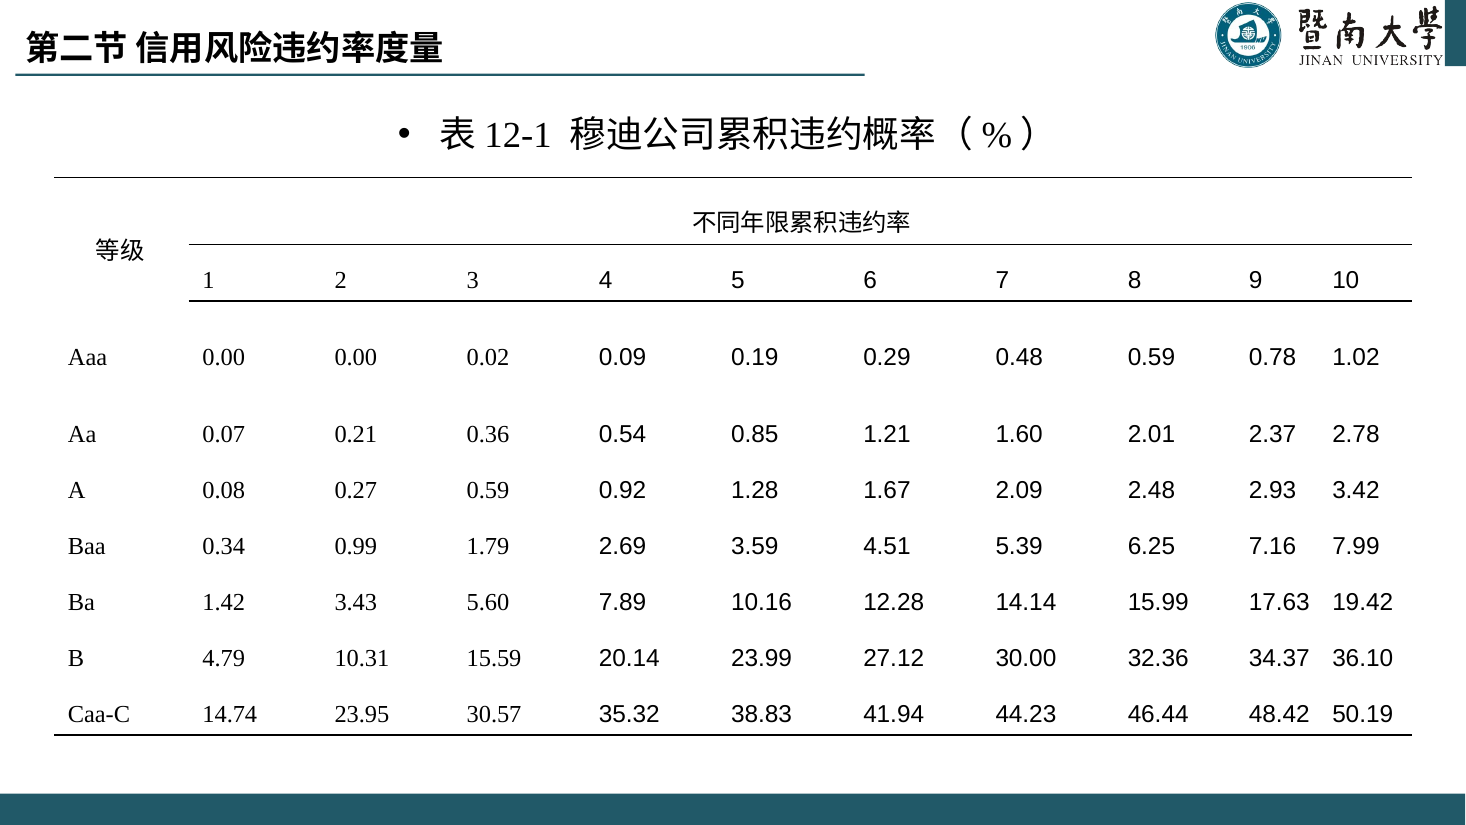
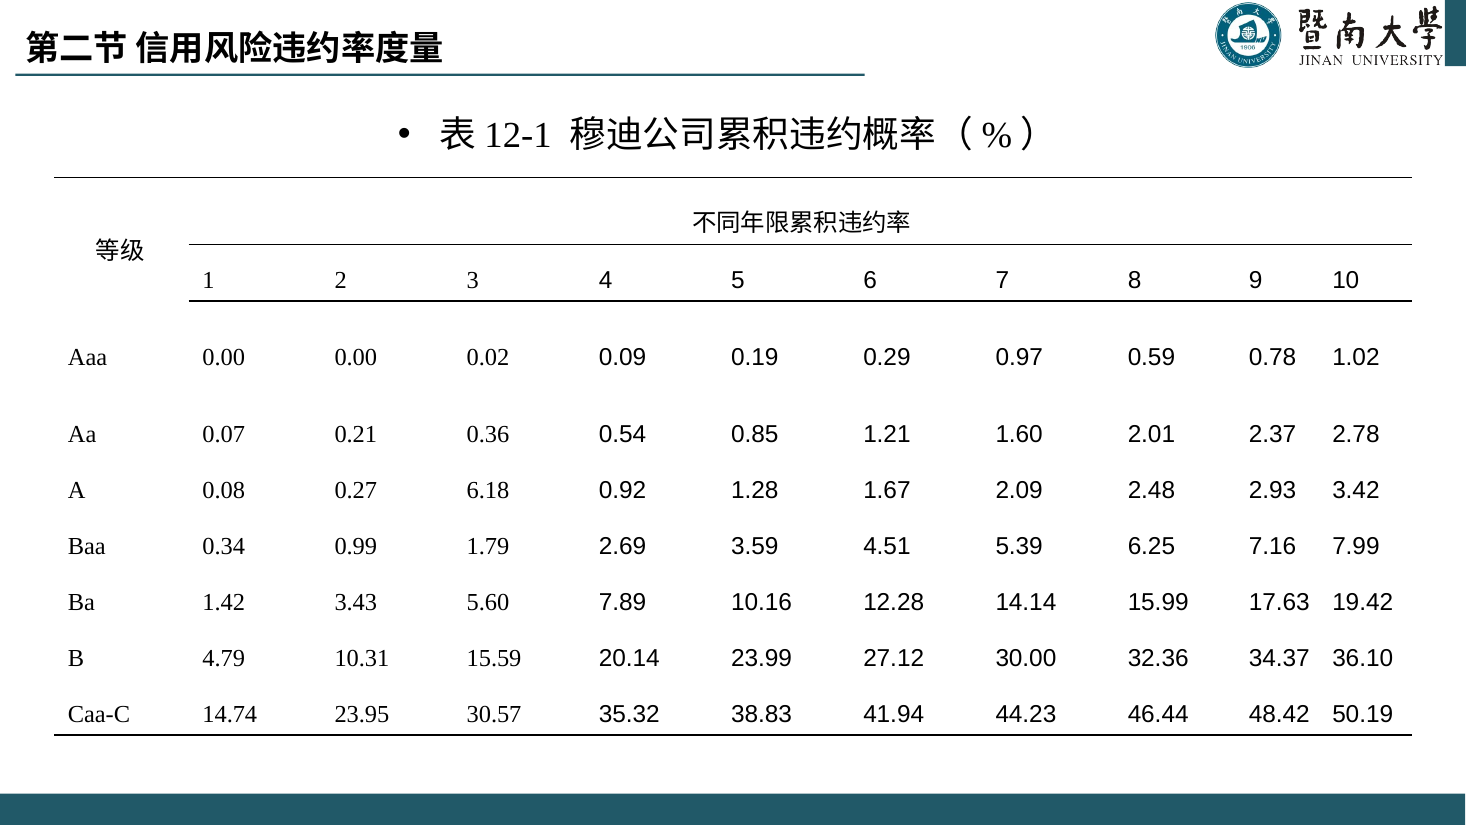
0.48: 0.48 -> 0.97
0.27 0.59: 0.59 -> 6.18
